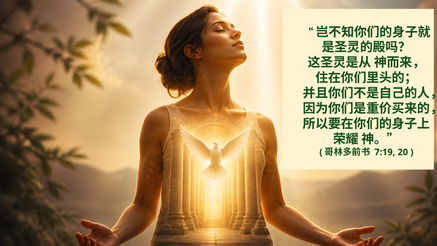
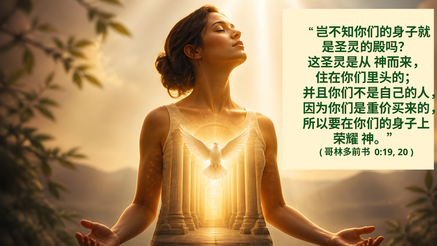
7:19: 7:19 -> 0:19
